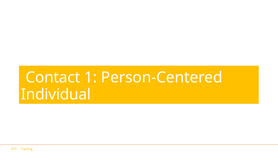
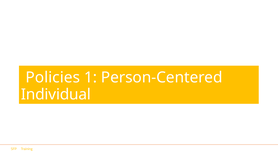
Contact: Contact -> Policies
